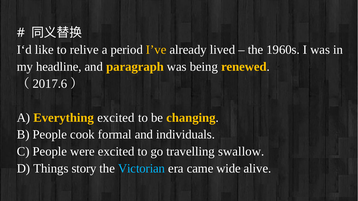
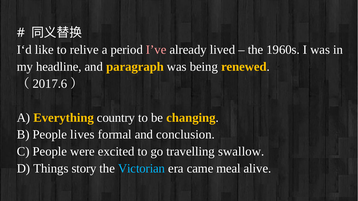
I’ve colour: yellow -> pink
Everything excited: excited -> country
cook: cook -> lives
individuals: individuals -> conclusion
wide: wide -> meal
